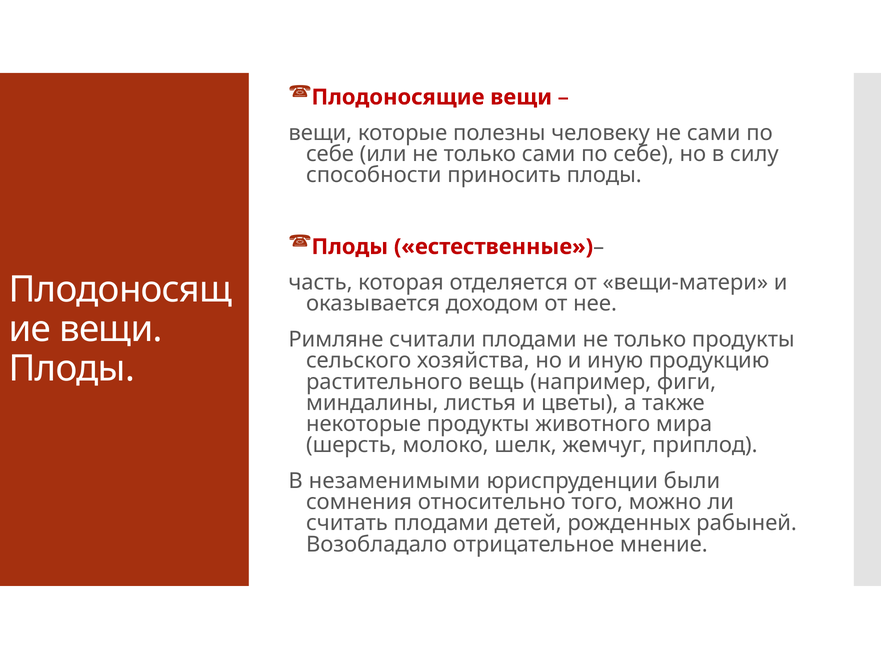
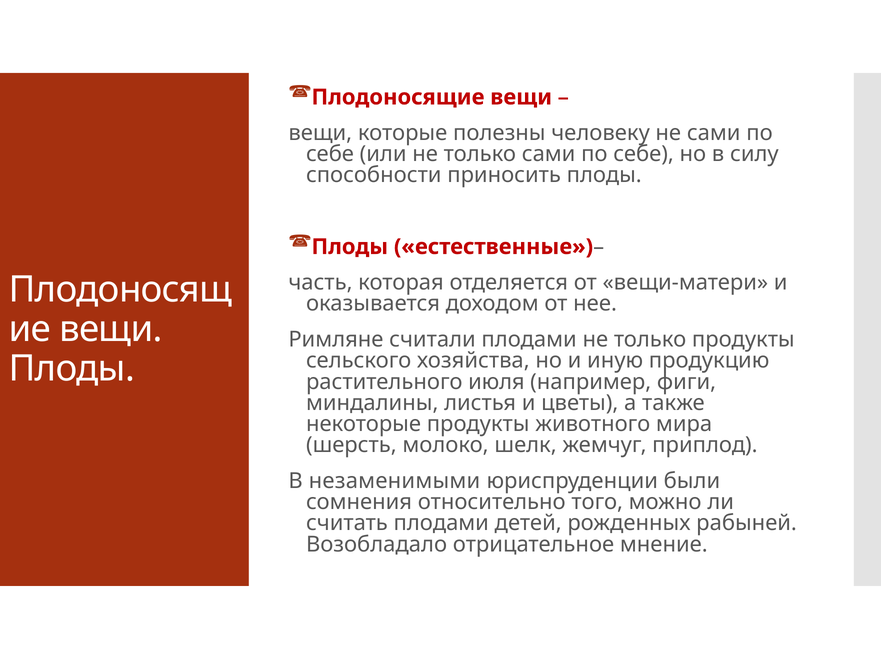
вещь: вещь -> июля
